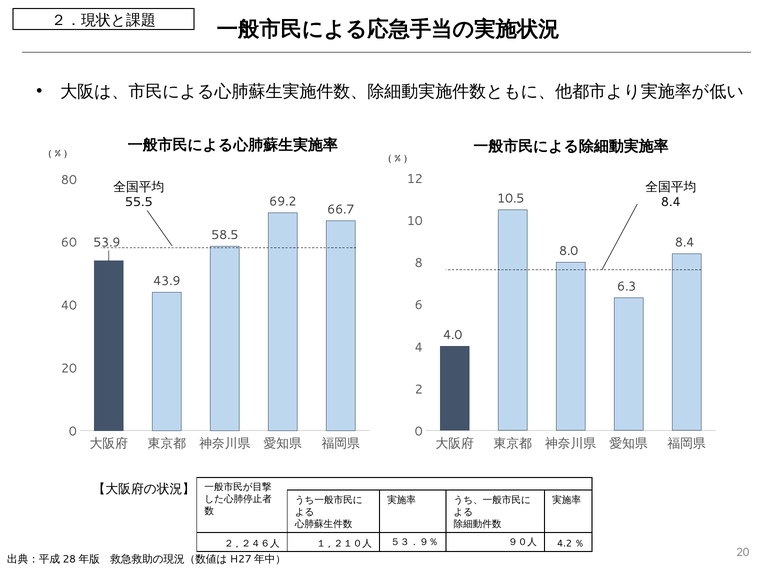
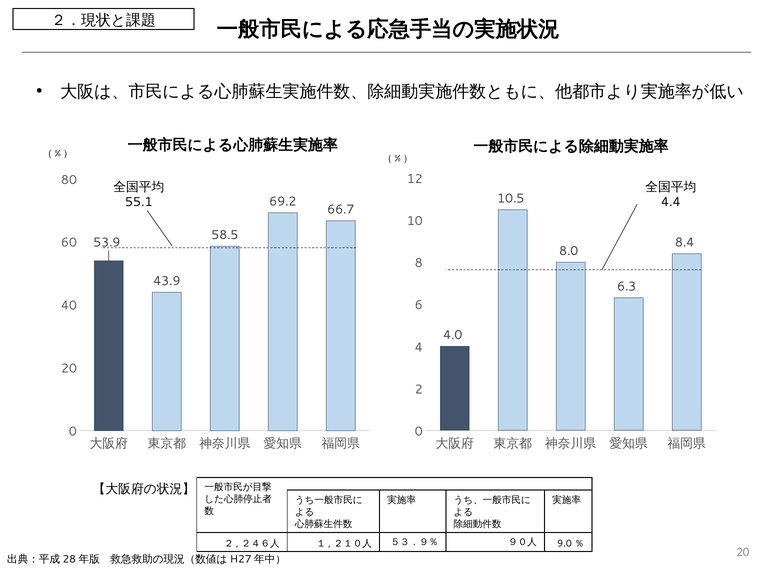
55.5: 55.5 -> 55.1
8.4 at (671, 202): 8.4 -> 4.4
4.2: 4.2 -> 9.0
